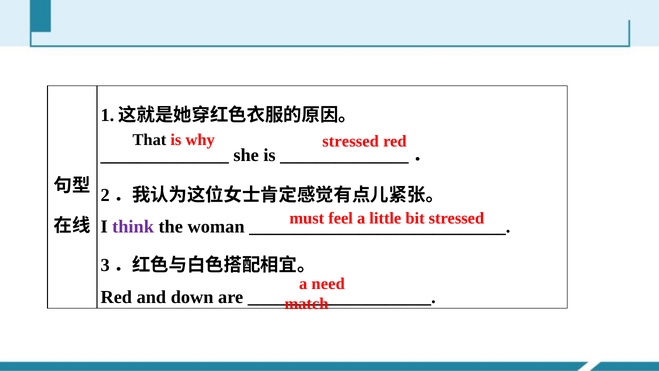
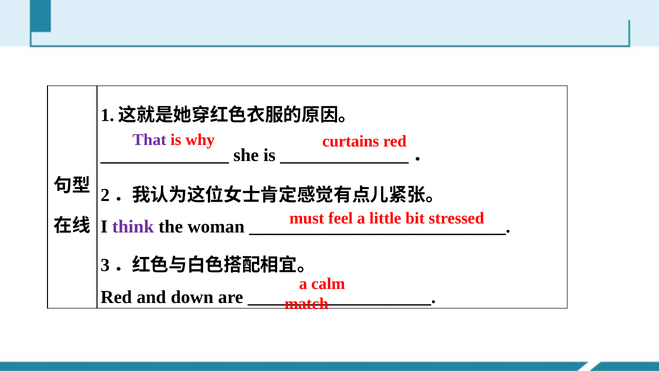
That colour: black -> purple
why stressed: stressed -> curtains
need: need -> calm
